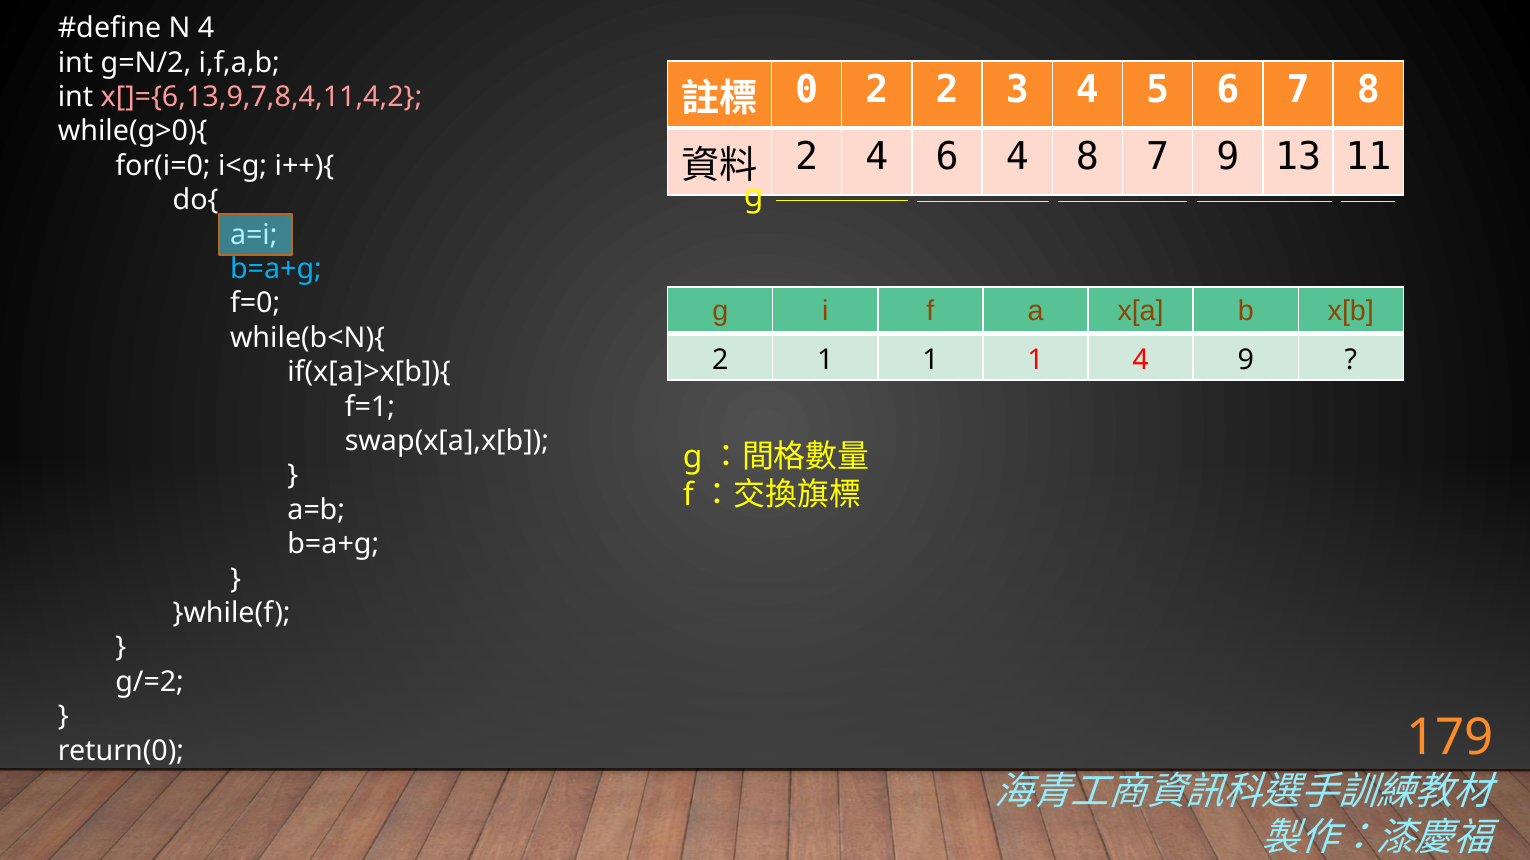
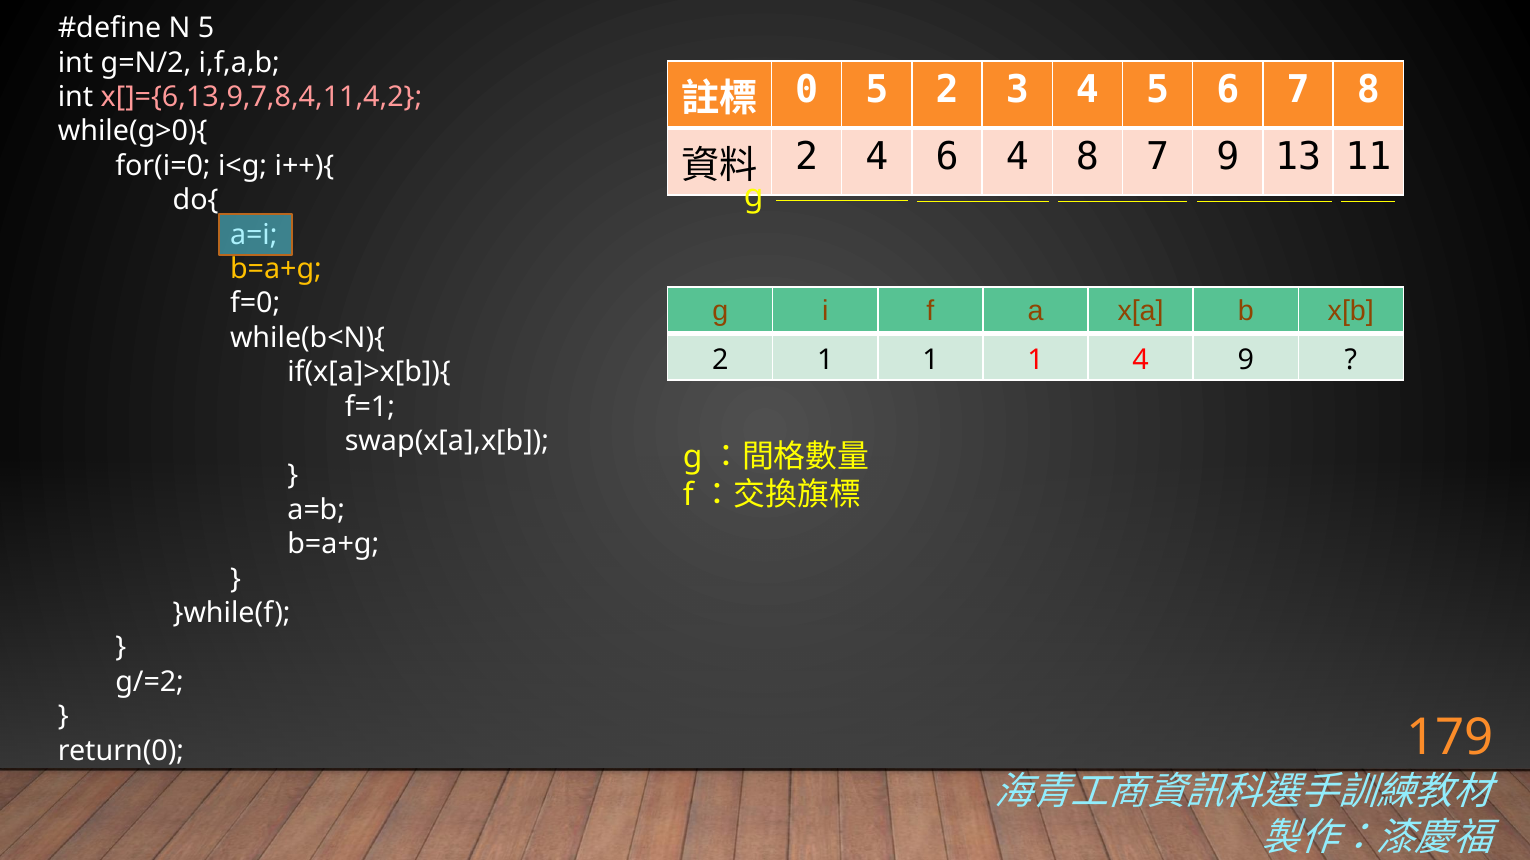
N 4: 4 -> 5
0 2: 2 -> 5
b=a+g at (276, 269) colour: light blue -> yellow
